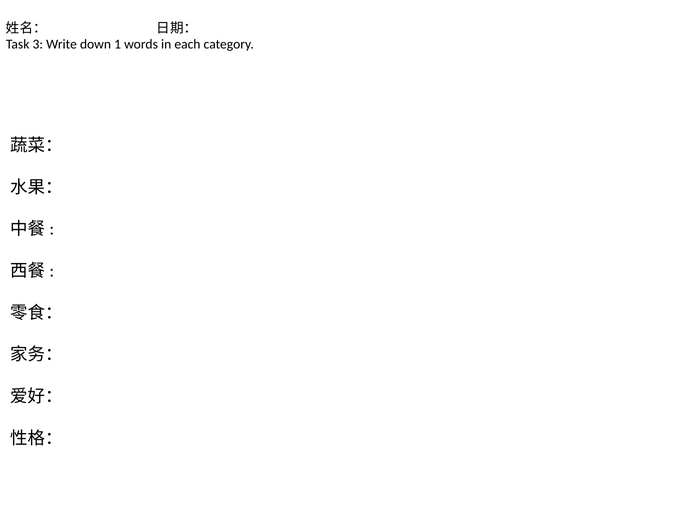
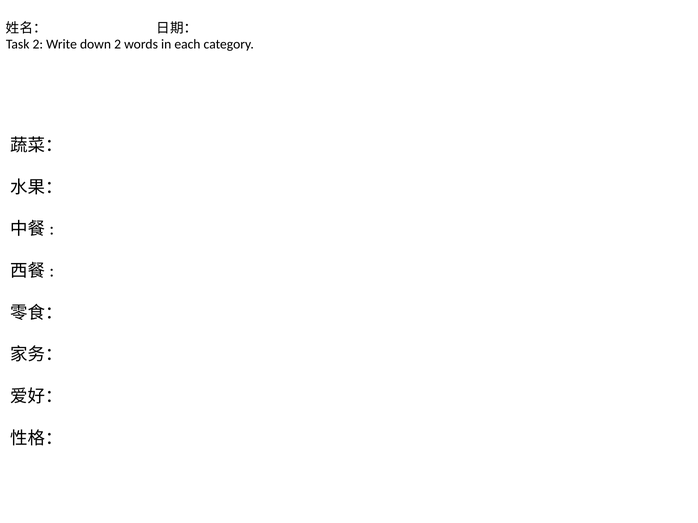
Task 3: 3 -> 2
down 1: 1 -> 2
